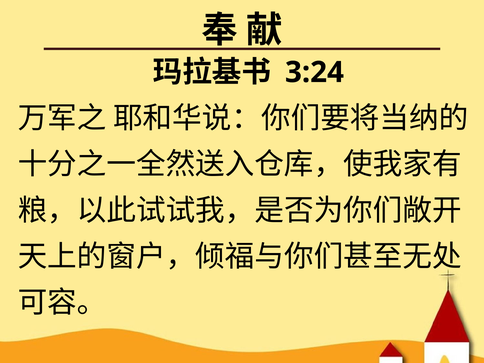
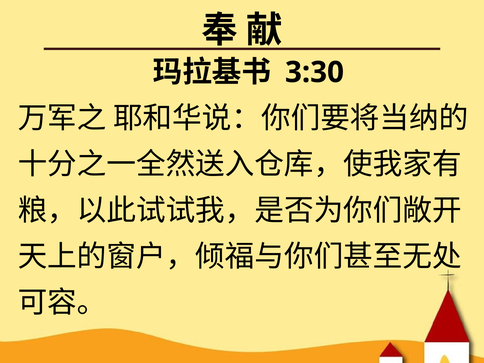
3:24: 3:24 -> 3:30
